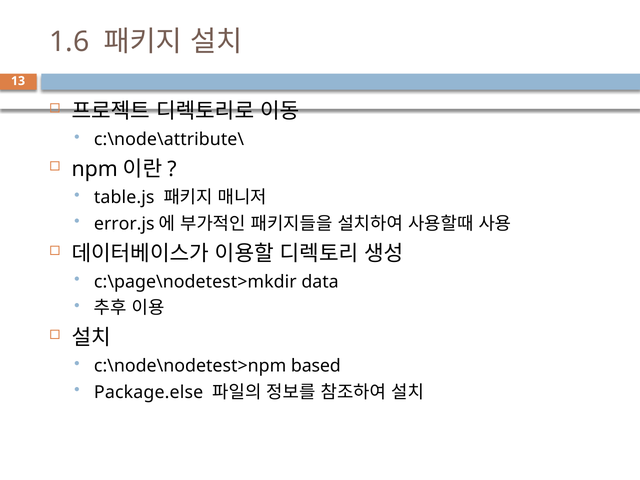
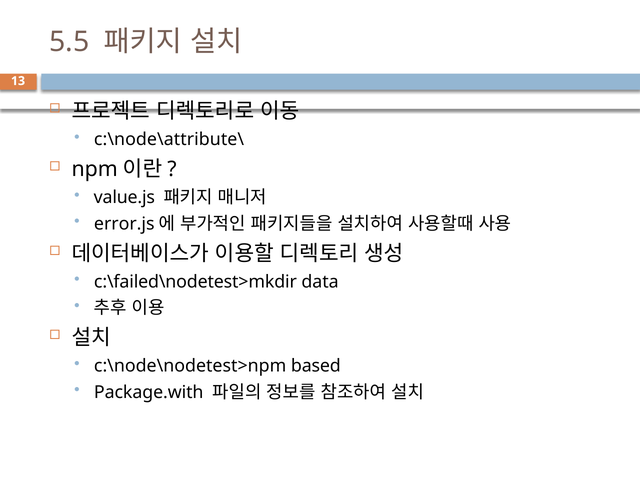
1.6: 1.6 -> 5.5
table.js: table.js -> value.js
c:\page\nodetest>mkdir: c:\page\nodetest>mkdir -> c:\failed\nodetest>mkdir
Package.else: Package.else -> Package.with
